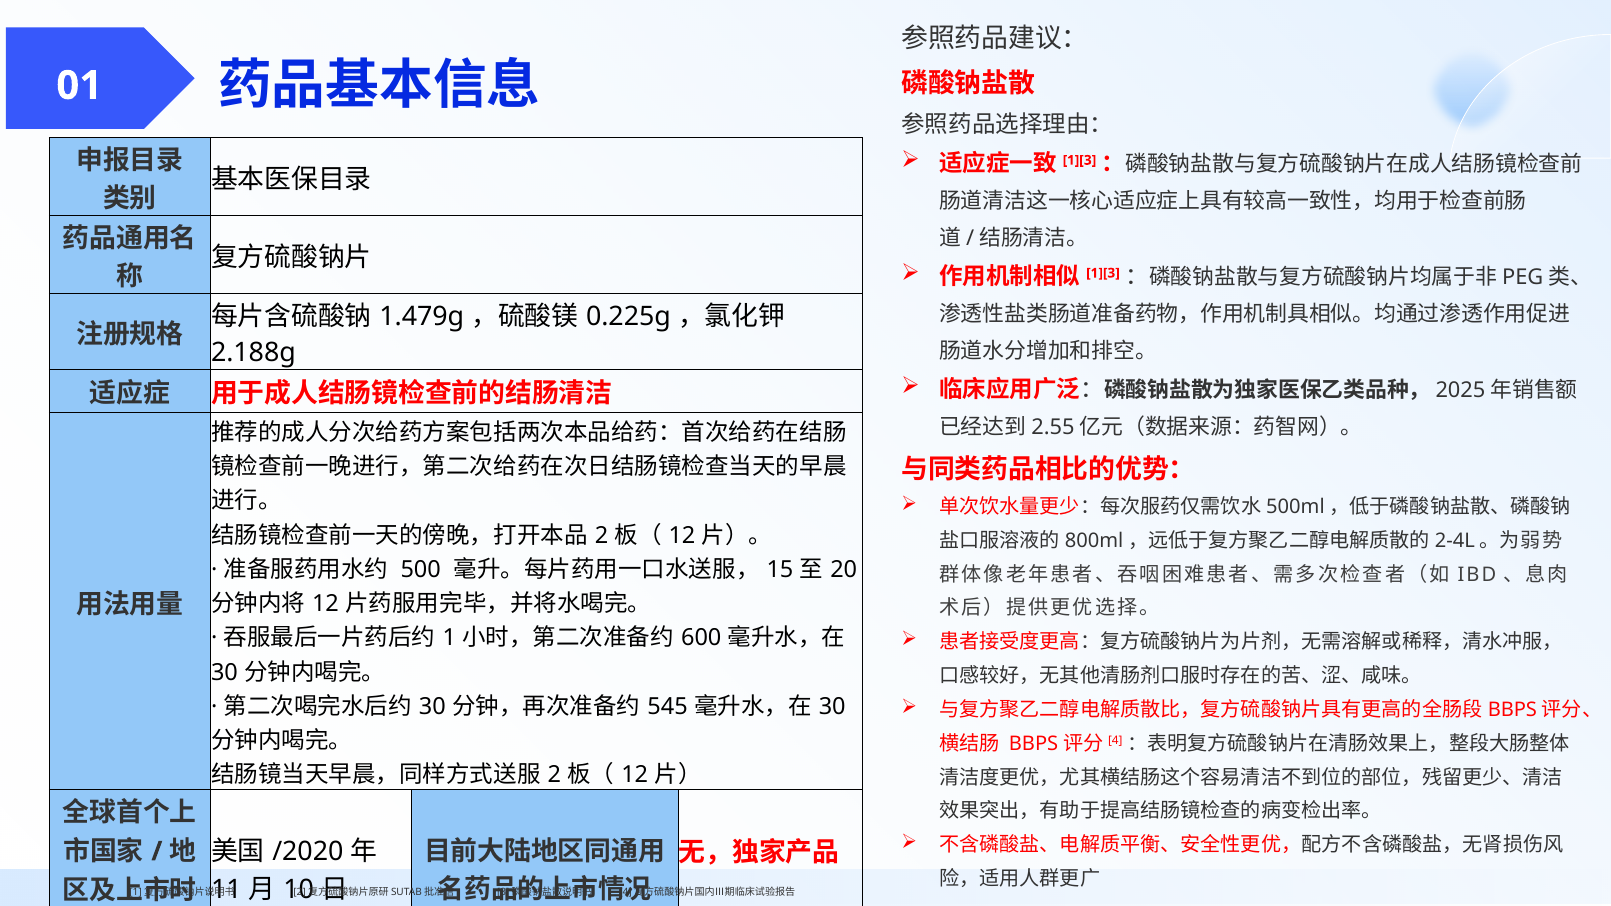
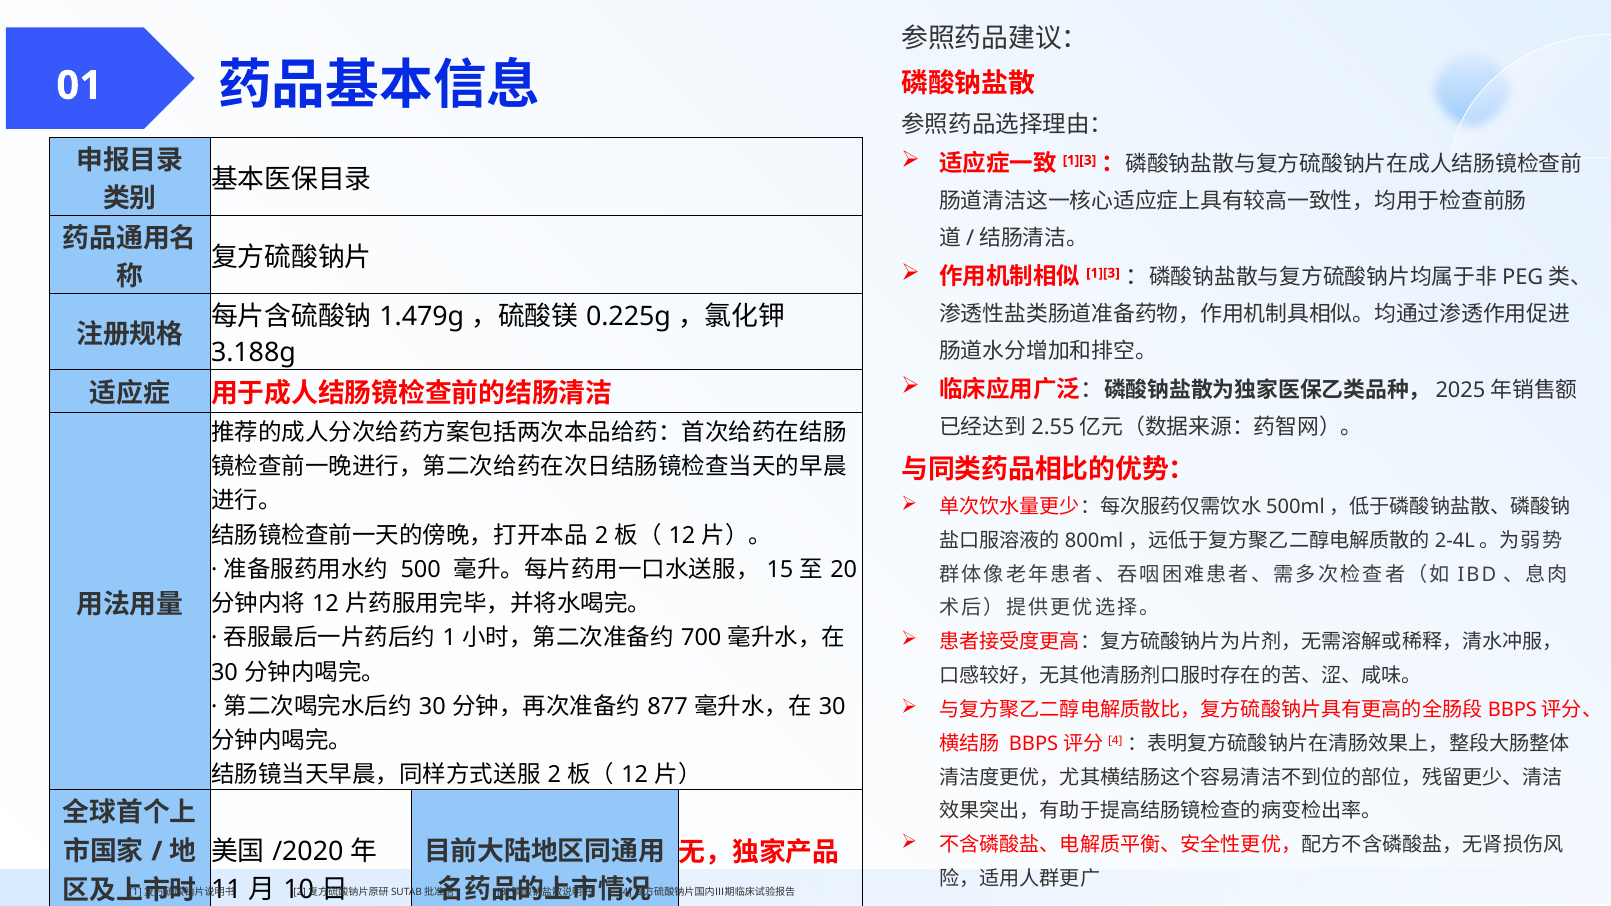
2.188g: 2.188g -> 3.188g
600: 600 -> 700
545: 545 -> 877
